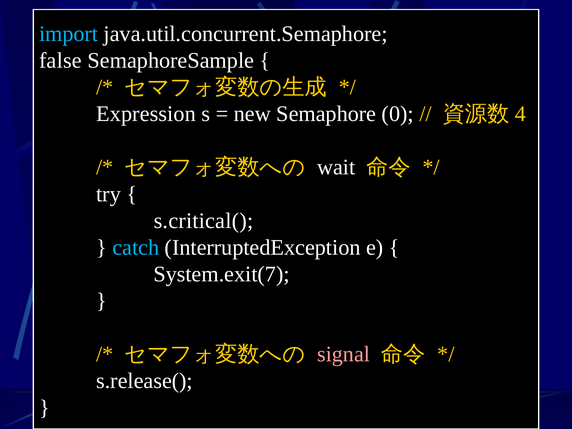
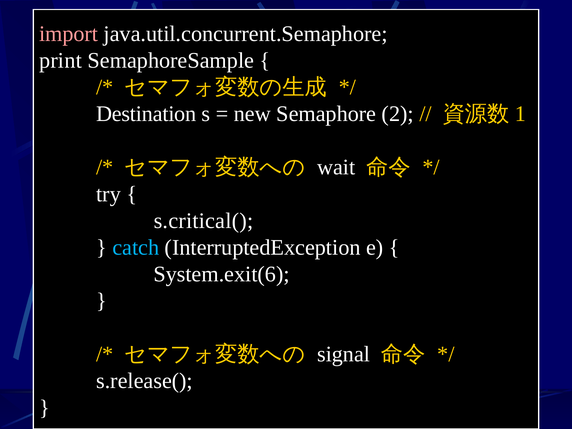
import colour: light blue -> pink
false: false -> print
Expression: Expression -> Destination
0: 0 -> 2
4: 4 -> 1
System.exit(7: System.exit(7 -> System.exit(6
signal colour: pink -> white
